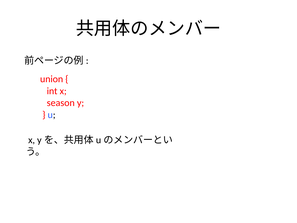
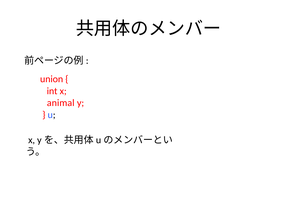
season: season -> animal
